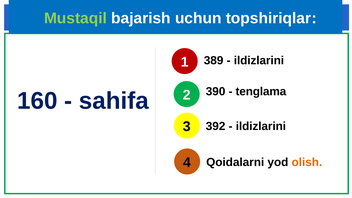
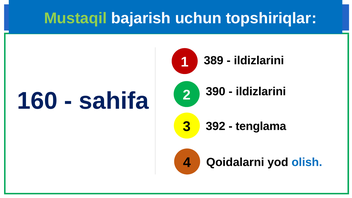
tenglama at (261, 92): tenglama -> ildizlarini
ildizlarini at (261, 126): ildizlarini -> tenglama
olish colour: orange -> blue
